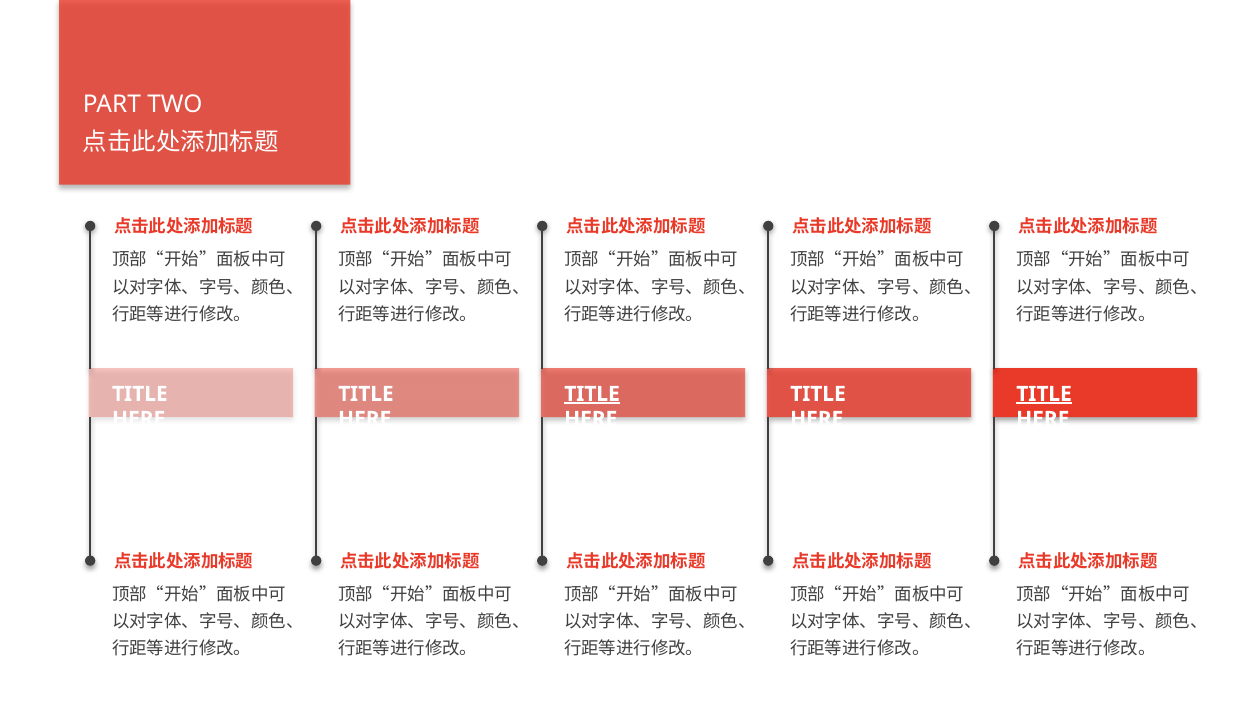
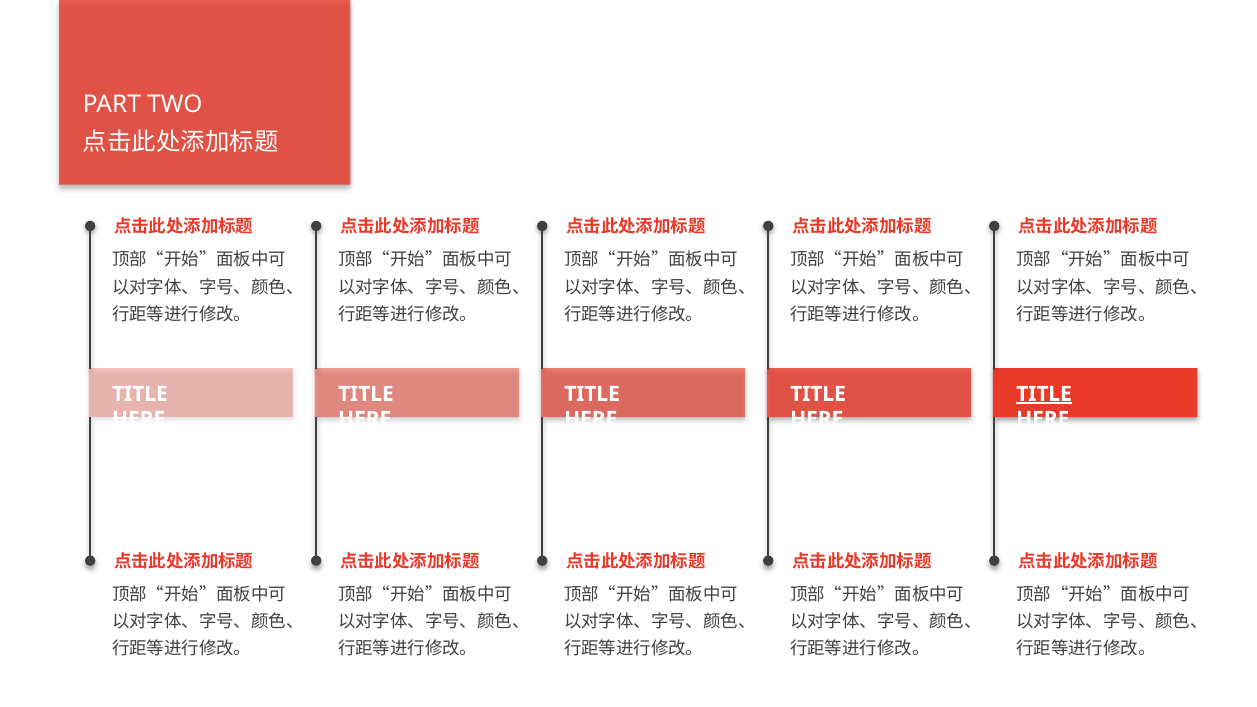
TITLE at (592, 394) underline: present -> none
